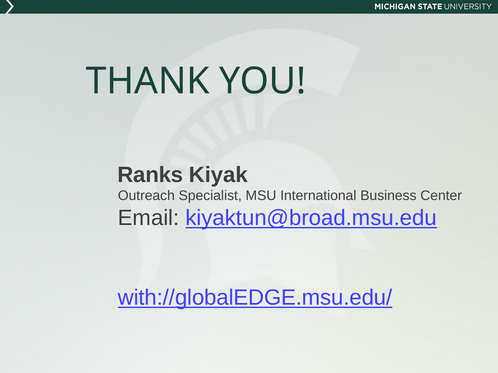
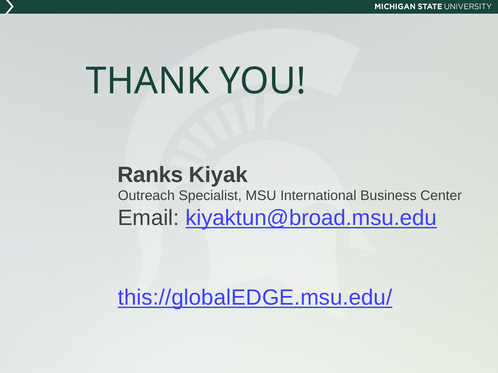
with://globalEDGE.msu.edu/: with://globalEDGE.msu.edu/ -> this://globalEDGE.msu.edu/
